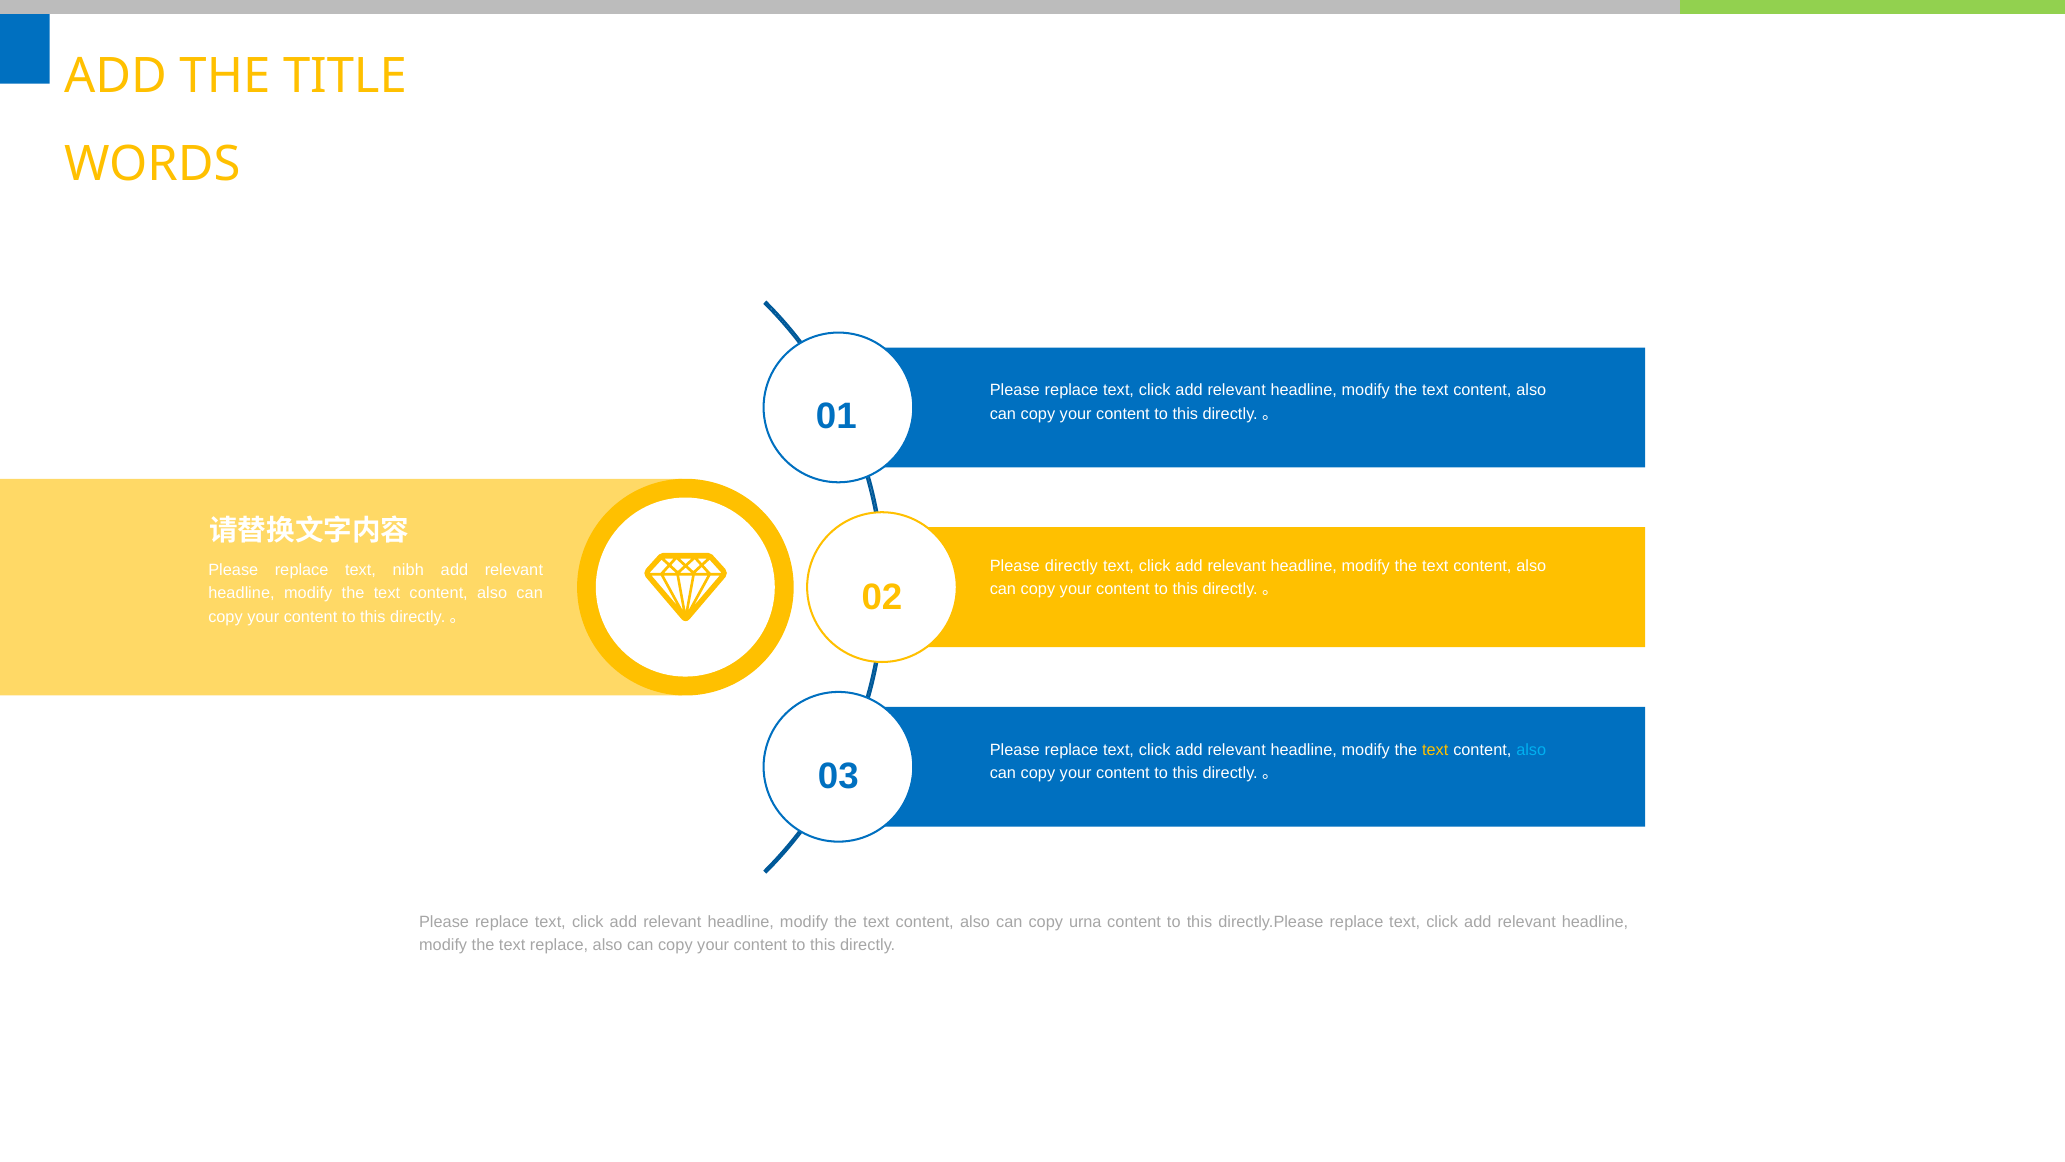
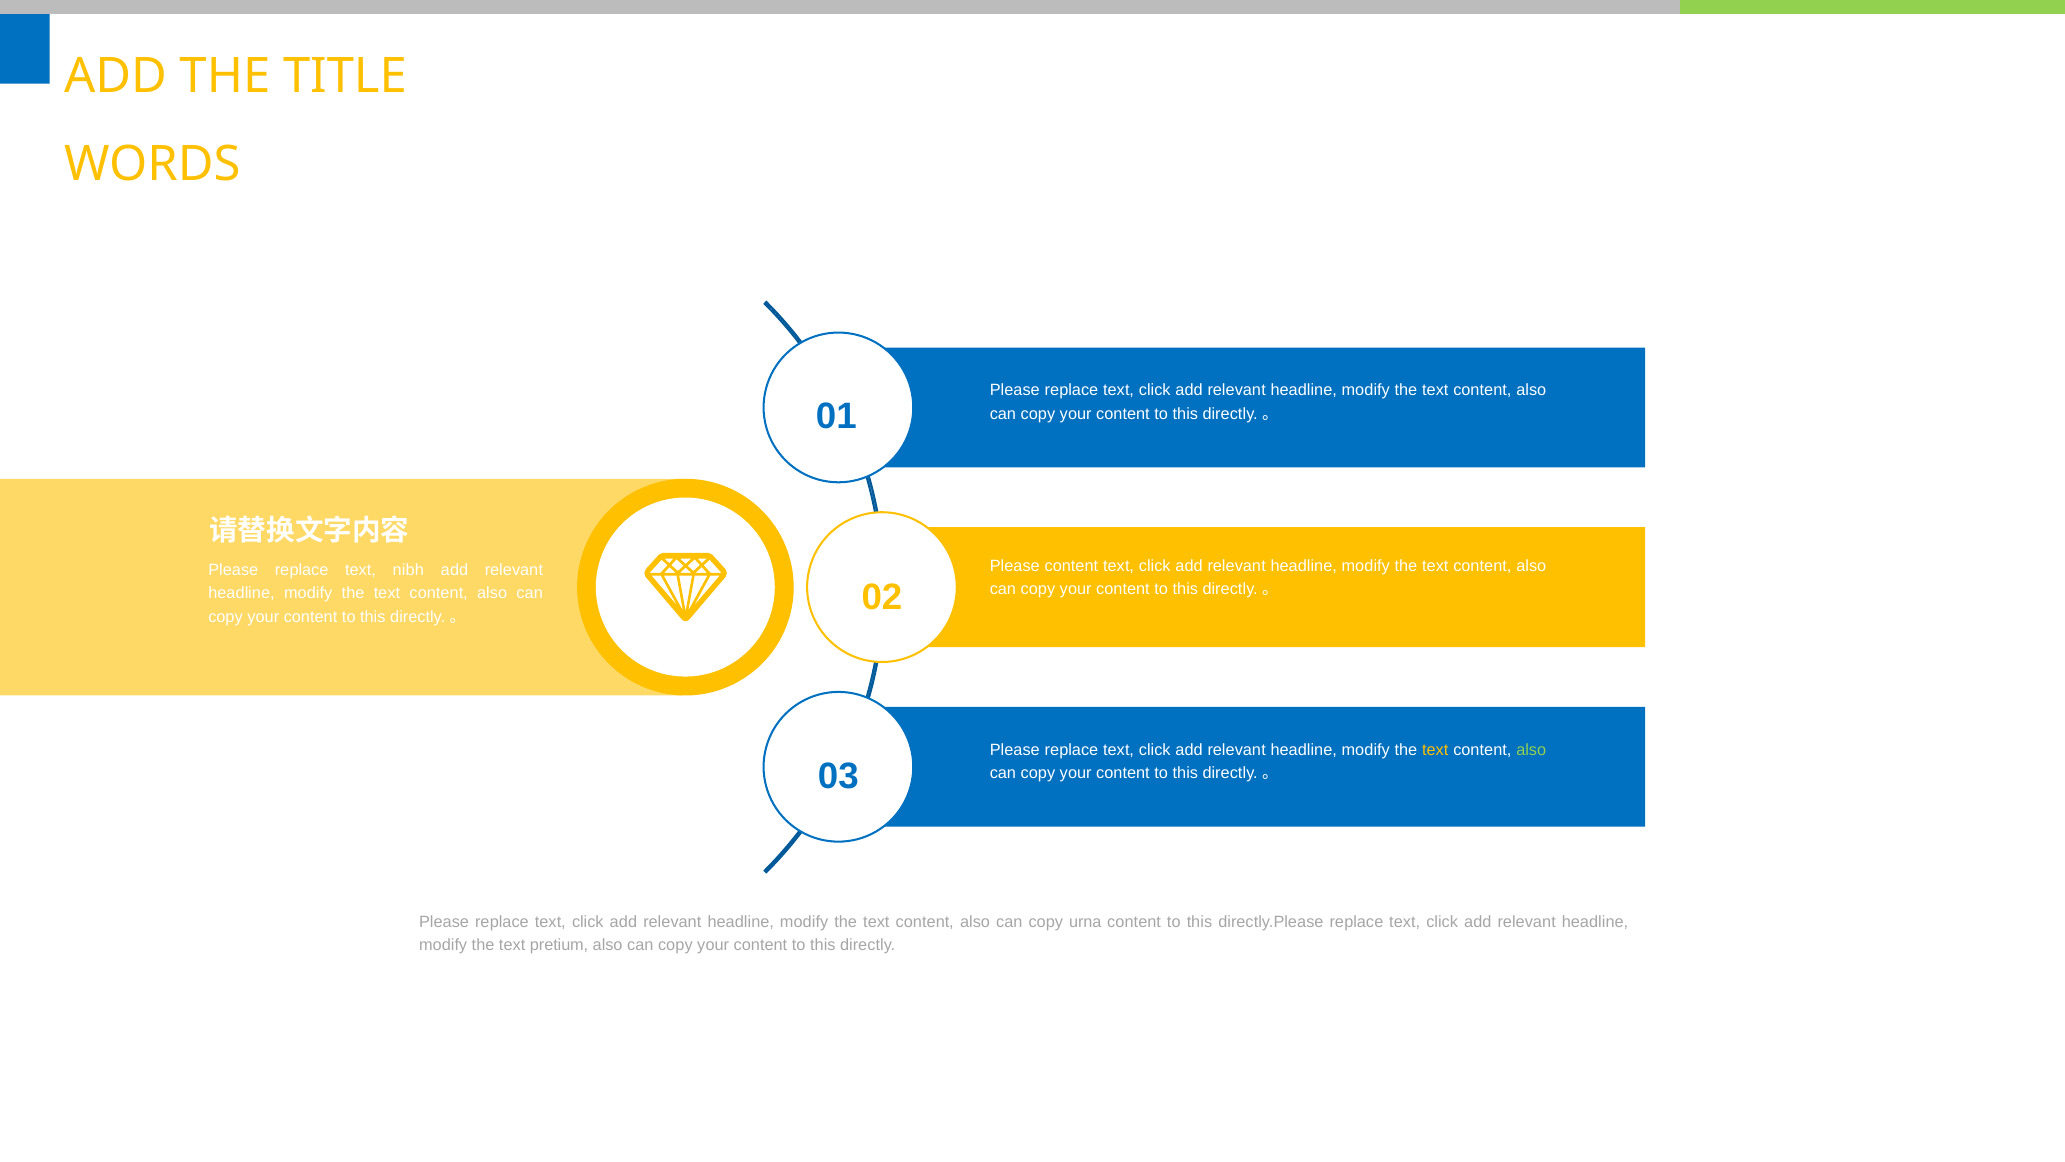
Please directly: directly -> content
also at (1531, 750) colour: light blue -> light green
text replace: replace -> pretium
